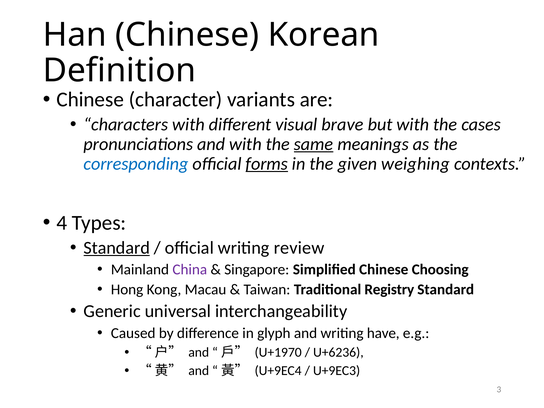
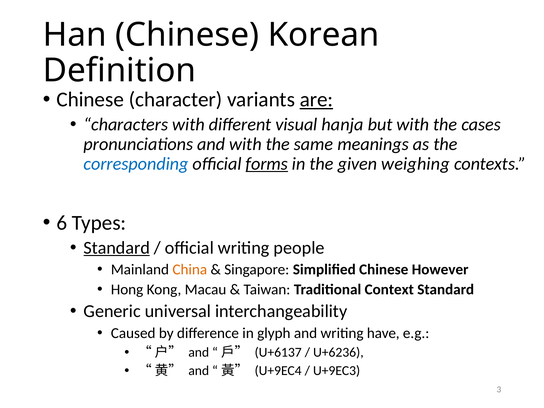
are underline: none -> present
brave: brave -> hanja
same underline: present -> none
4: 4 -> 6
review: review -> people
China colour: purple -> orange
Choosing: Choosing -> However
Registry: Registry -> Context
U+1970: U+1970 -> U+6137
